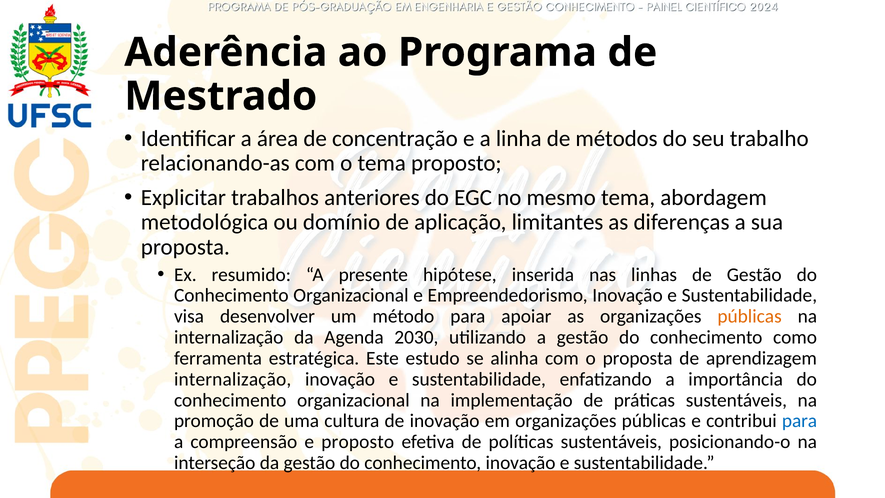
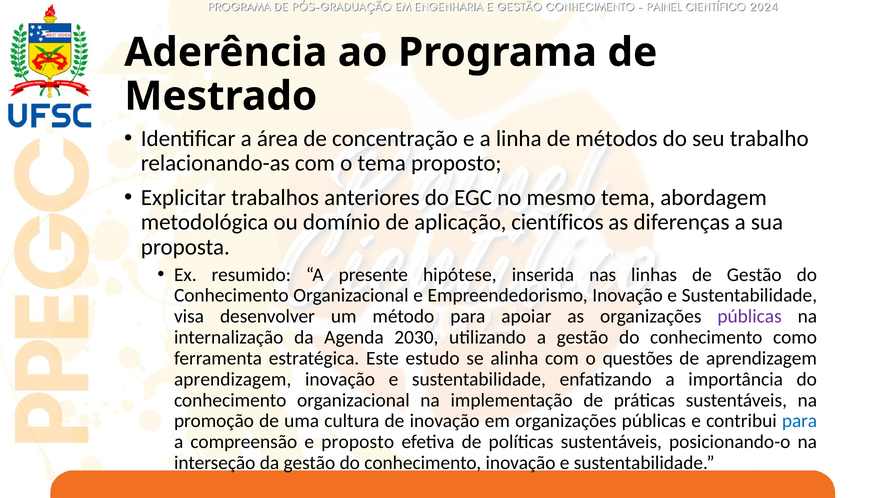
limitantes: limitantes -> científicos
públicas at (750, 316) colour: orange -> purple
o proposta: proposta -> questões
internalização at (233, 379): internalização -> aprendizagem
